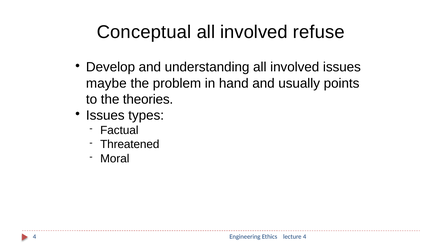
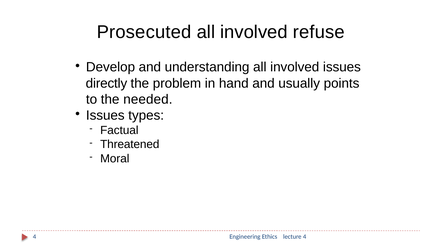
Conceptual: Conceptual -> Prosecuted
maybe: maybe -> directly
theories: theories -> needed
